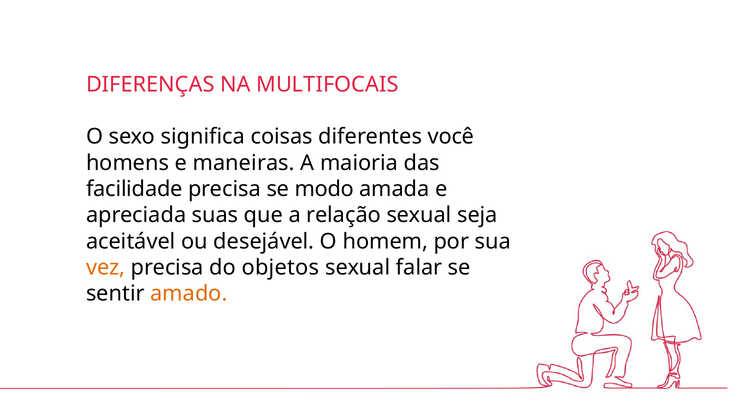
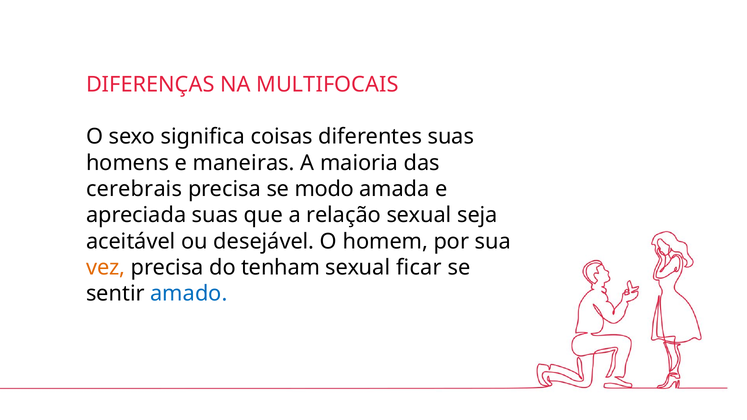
diferentes você: você -> suas
facilidade: facilidade -> cerebrais
objetos: objetos -> tenham
falar: falar -> ficar
amado colour: orange -> blue
